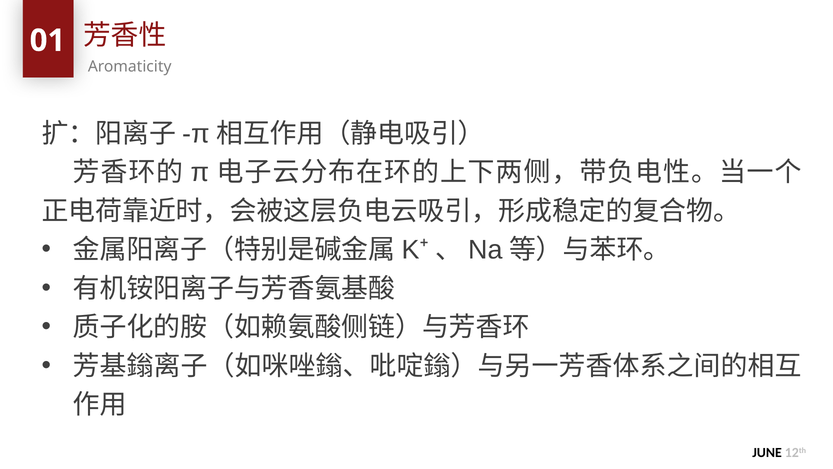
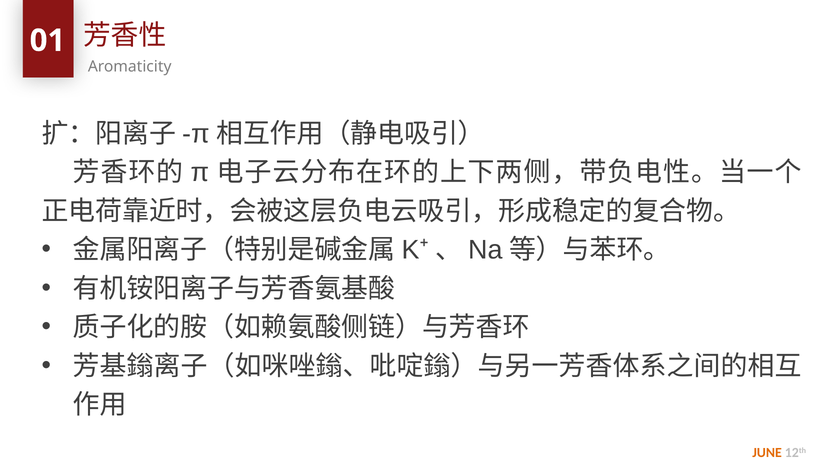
JUNE colour: black -> orange
